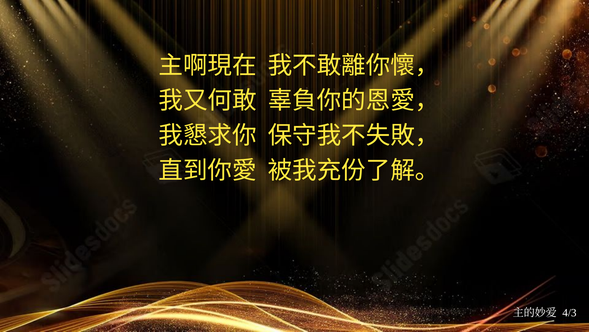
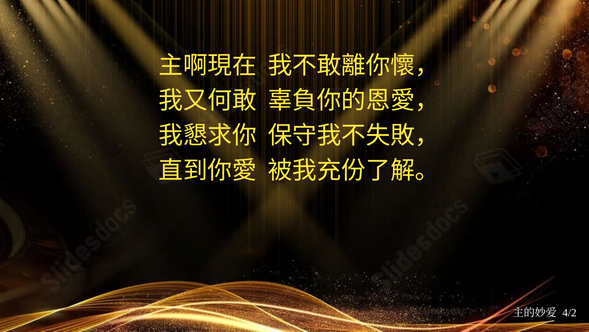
4/3: 4/3 -> 4/2
